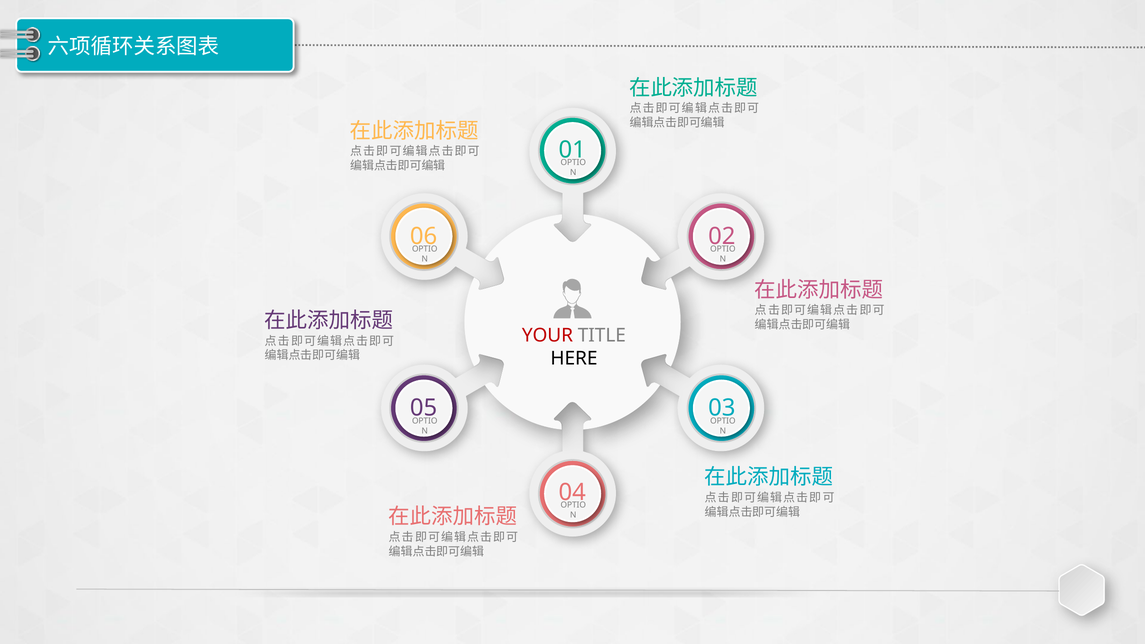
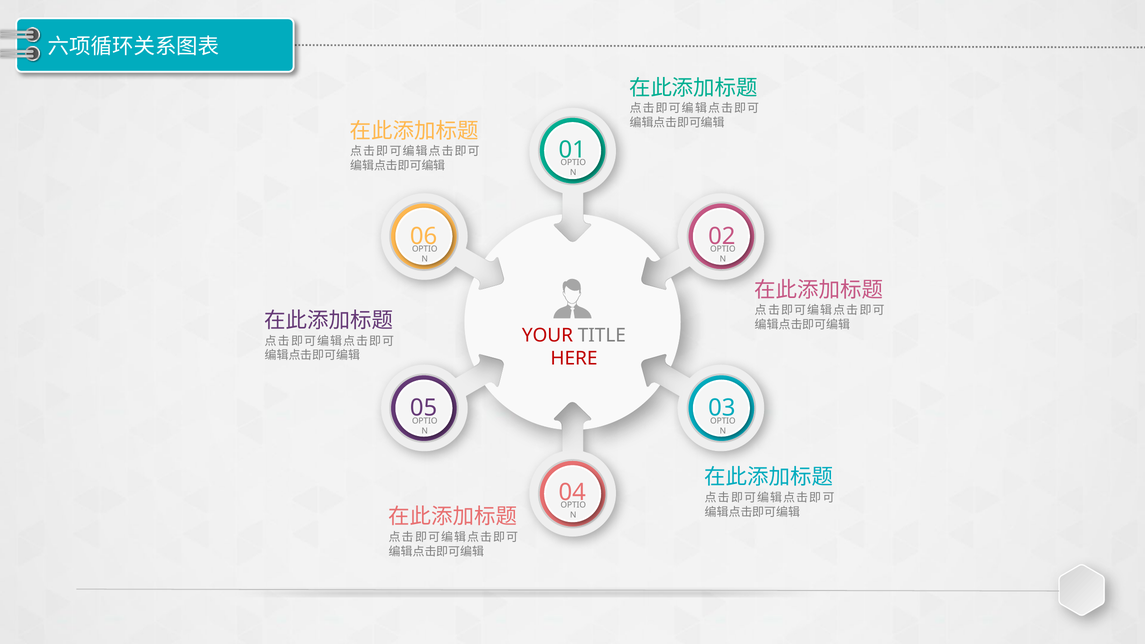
HERE colour: black -> red
